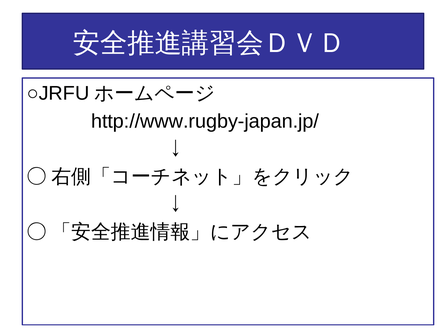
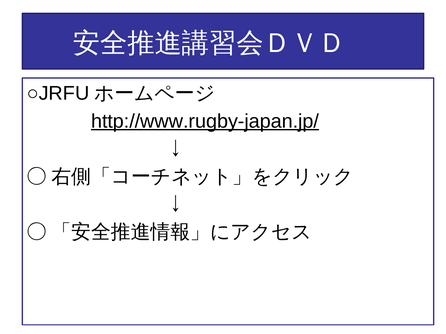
http://www.rugby-japan.jp/ underline: none -> present
